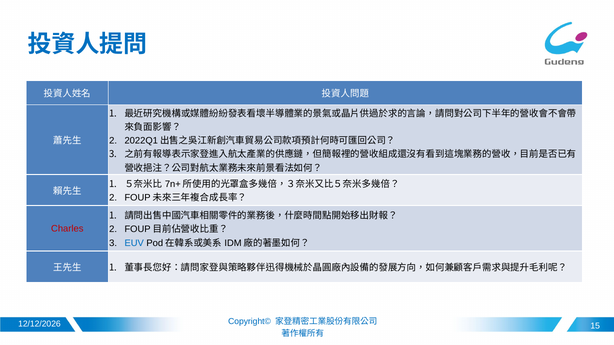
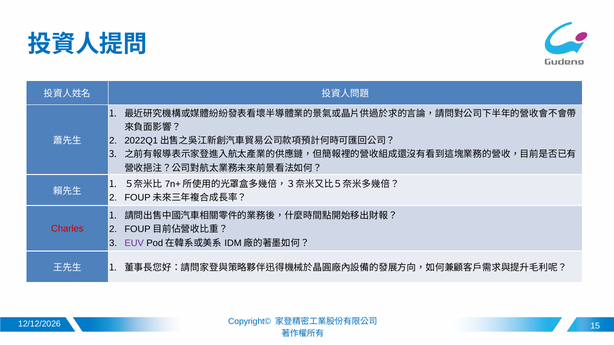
EUV colour: blue -> purple
